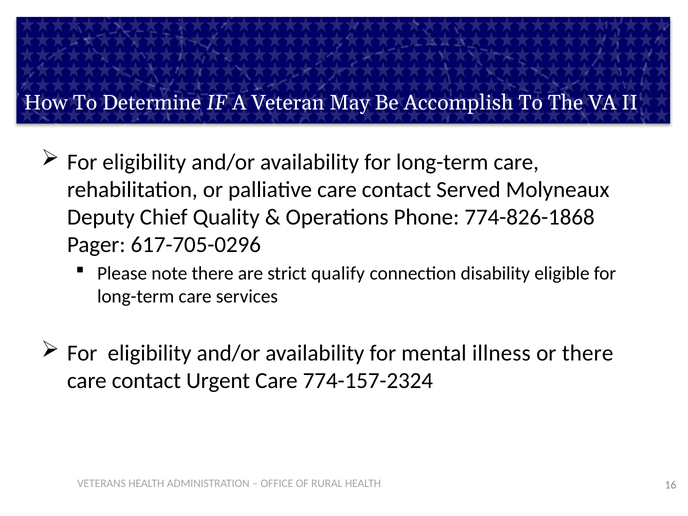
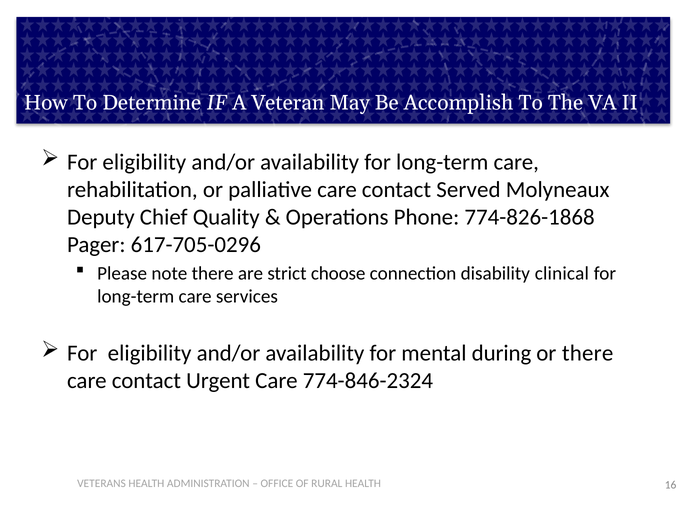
qualify: qualify -> choose
eligible: eligible -> clinical
illness: illness -> during
774-157-2324: 774-157-2324 -> 774-846-2324
